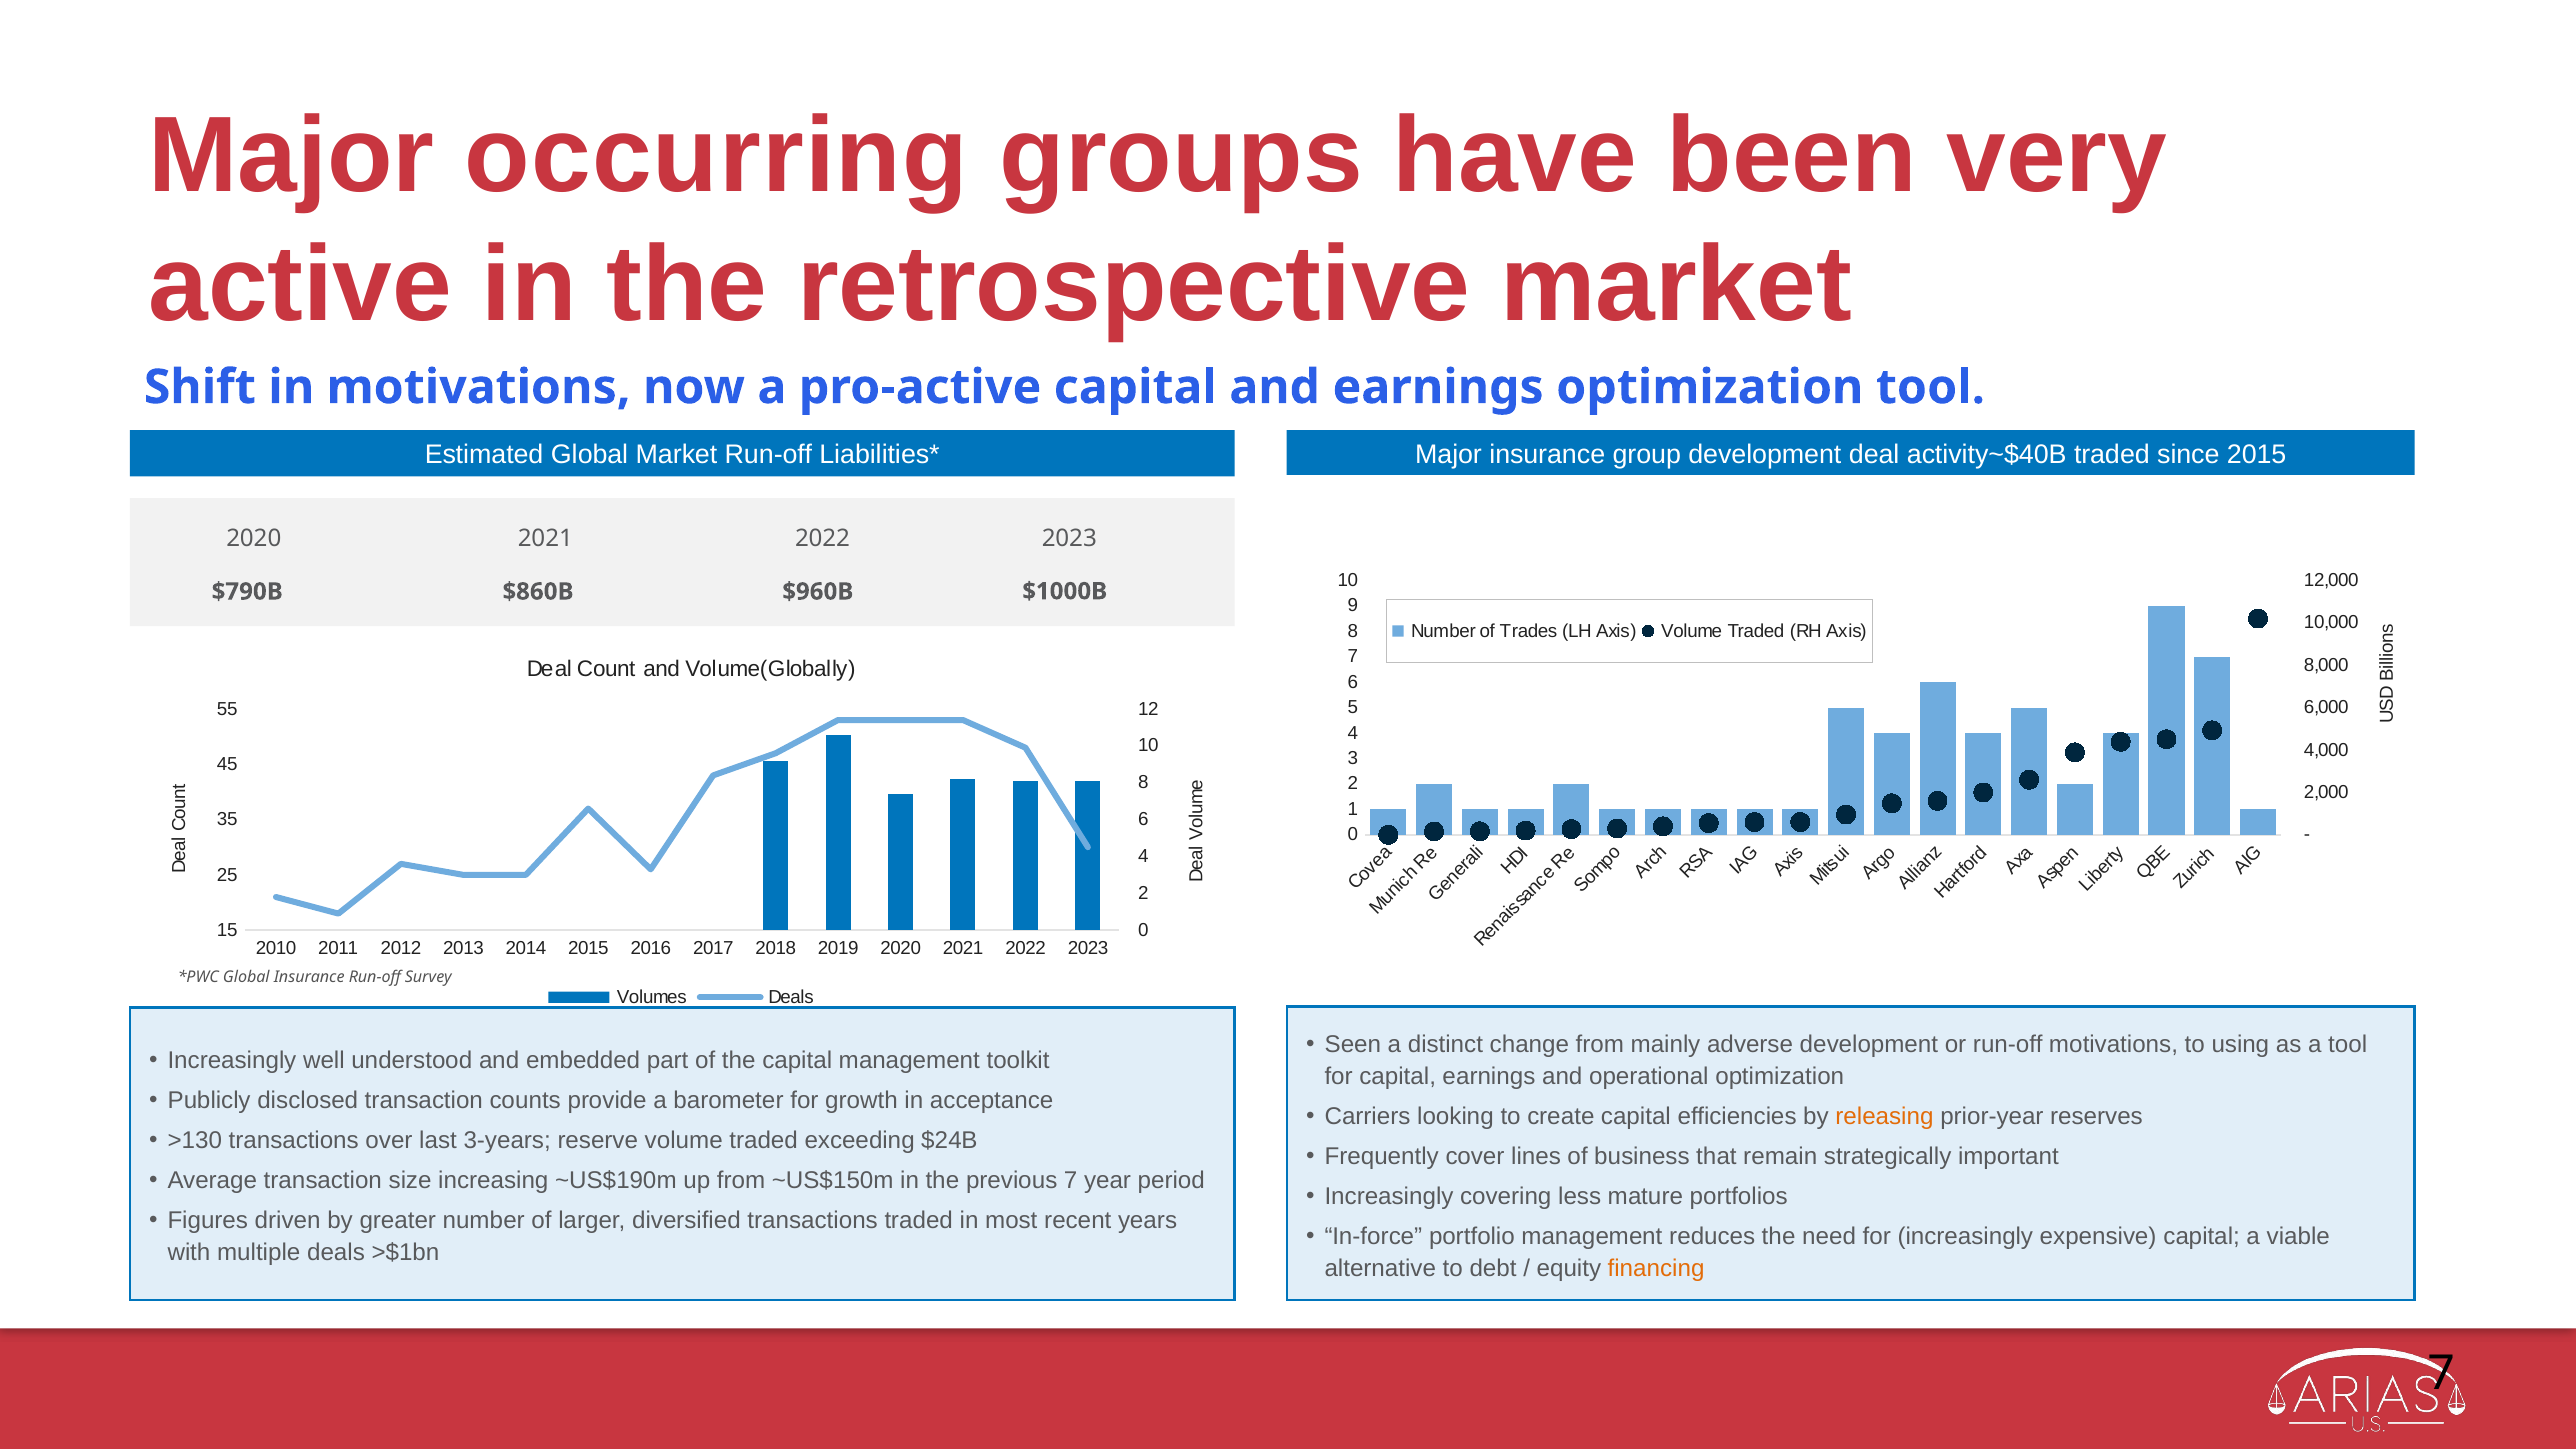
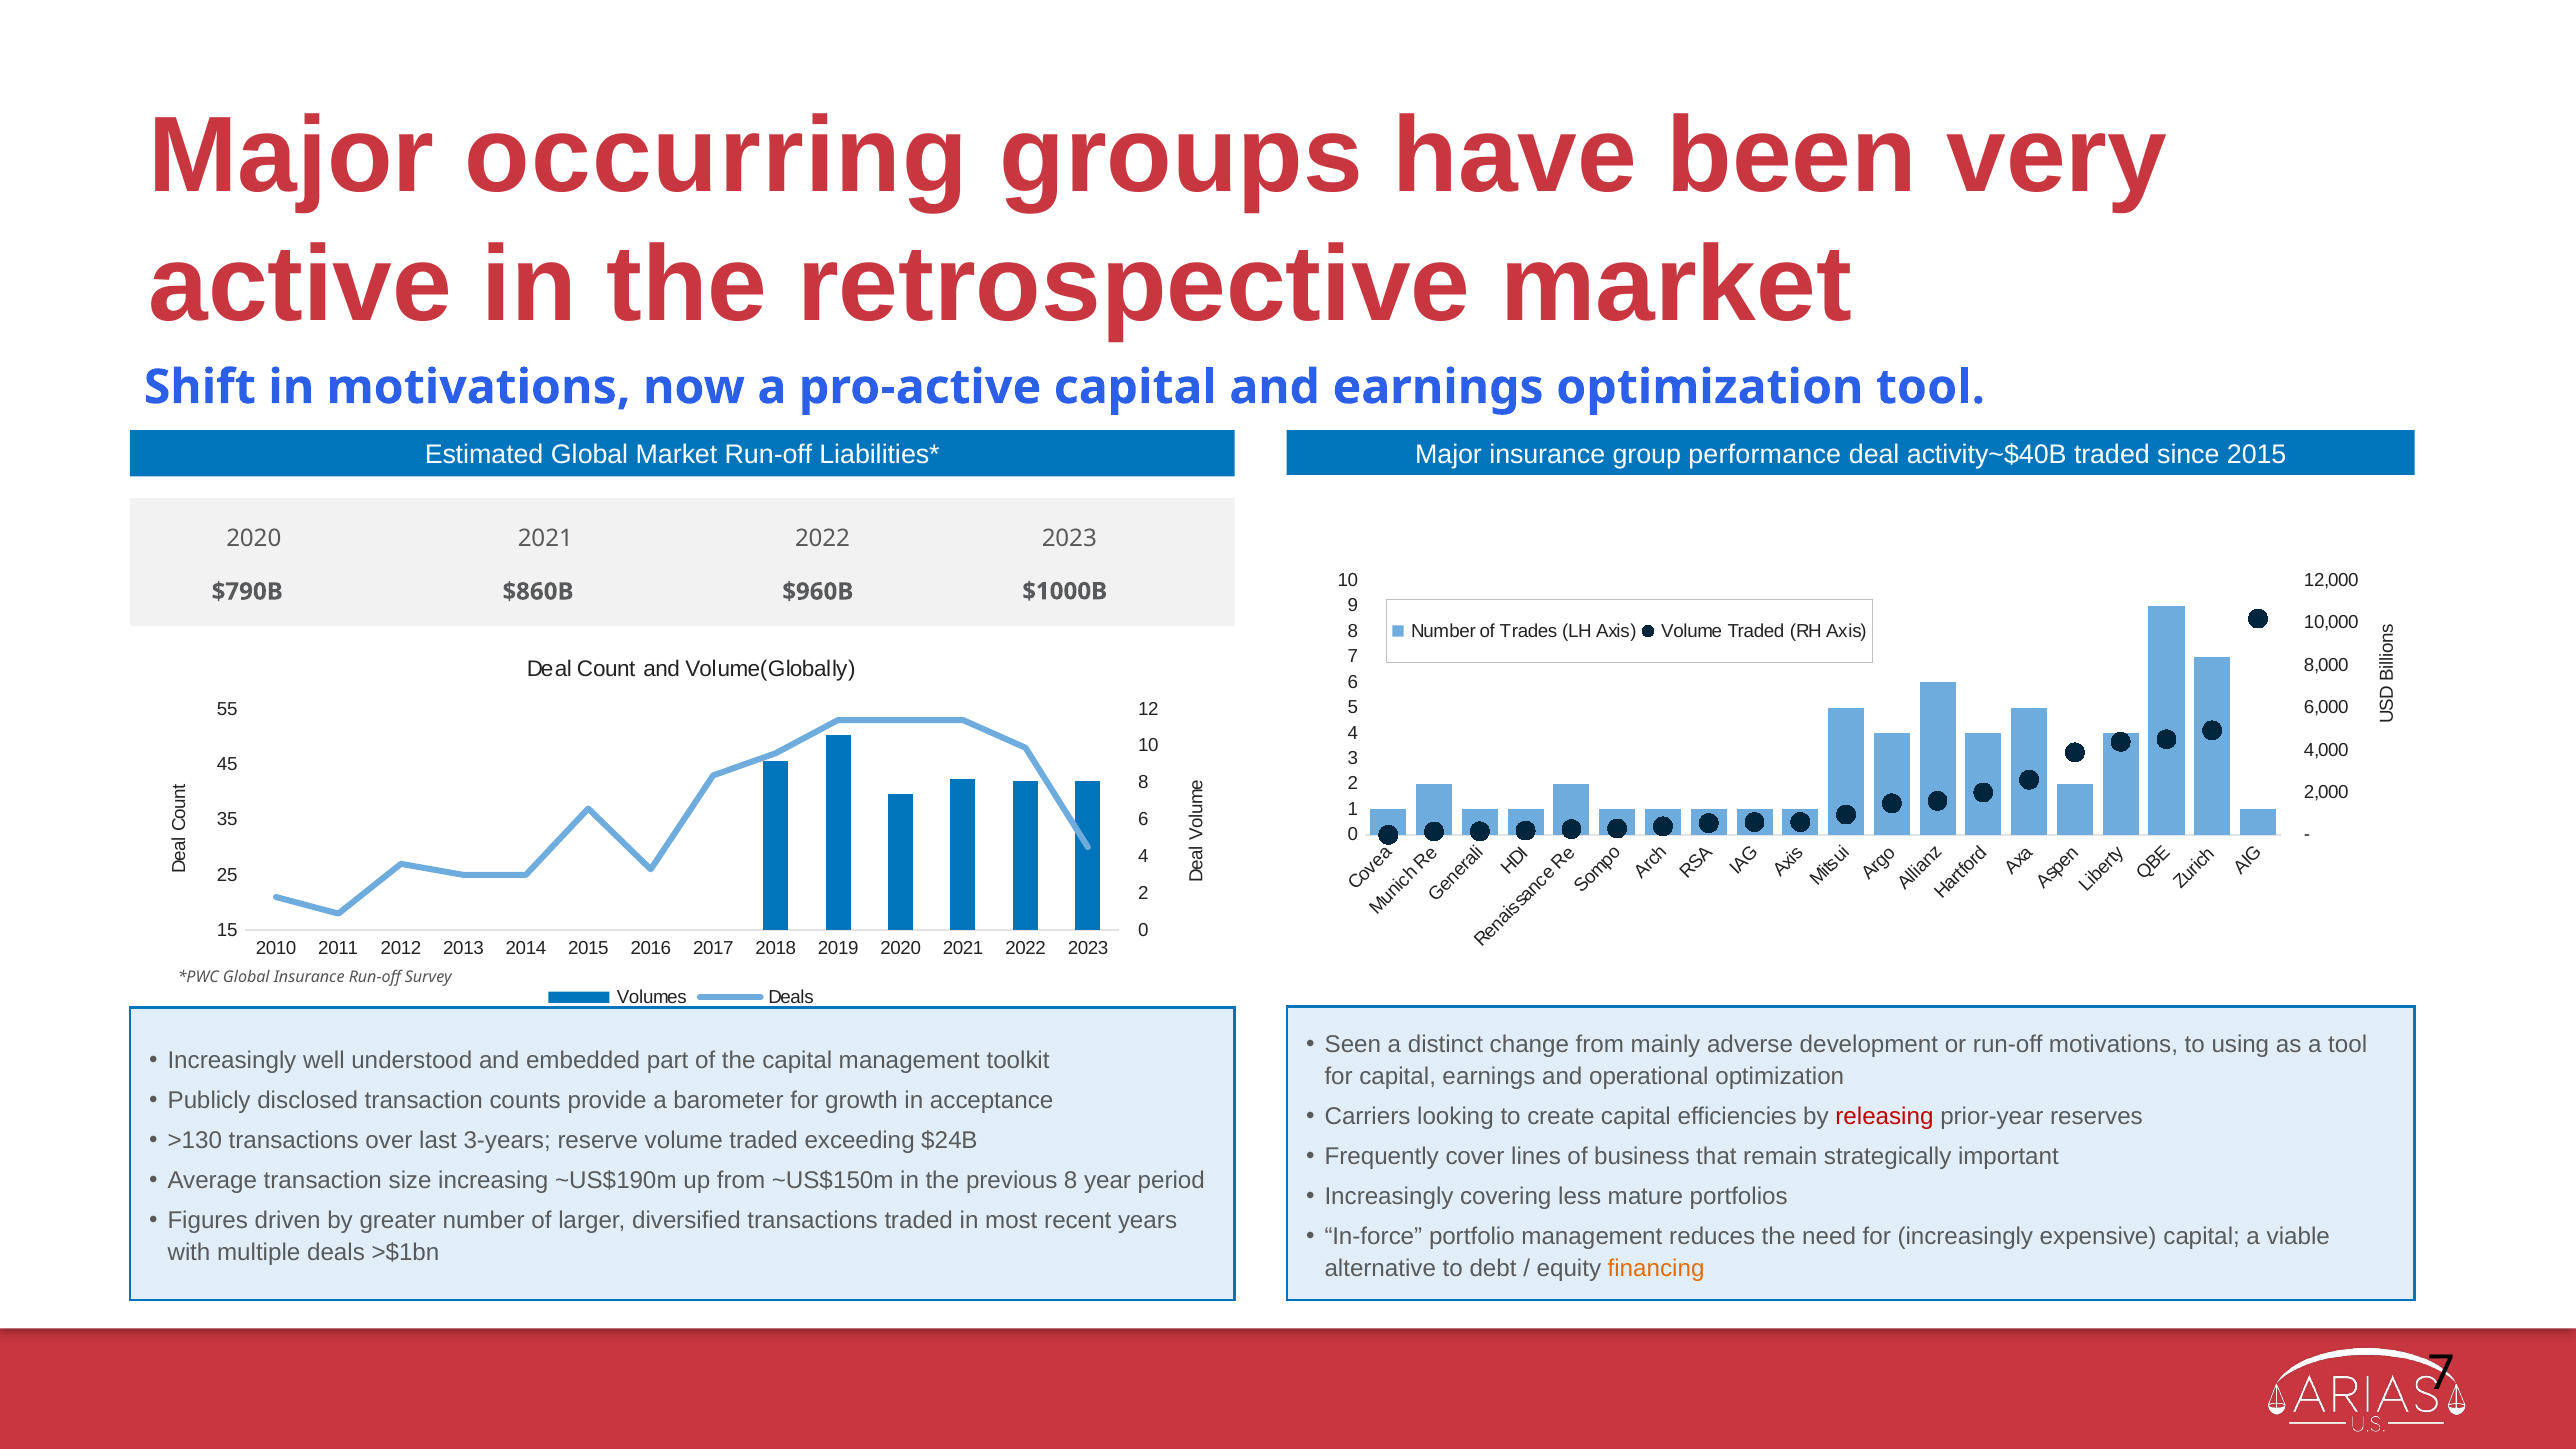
group development: development -> performance
releasing colour: orange -> red
previous 7: 7 -> 8
